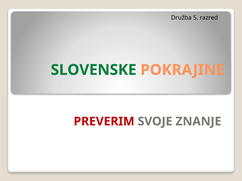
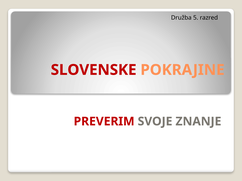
SLOVENSKE colour: green -> red
